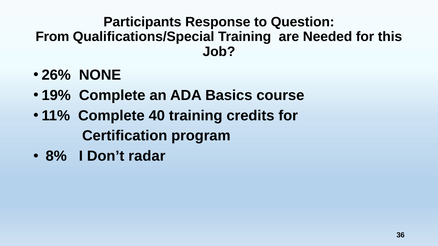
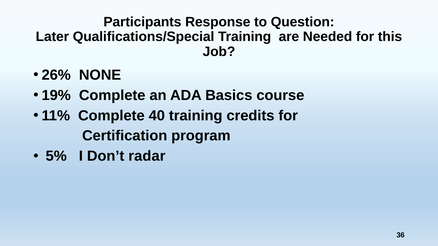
From: From -> Later
8%: 8% -> 5%
